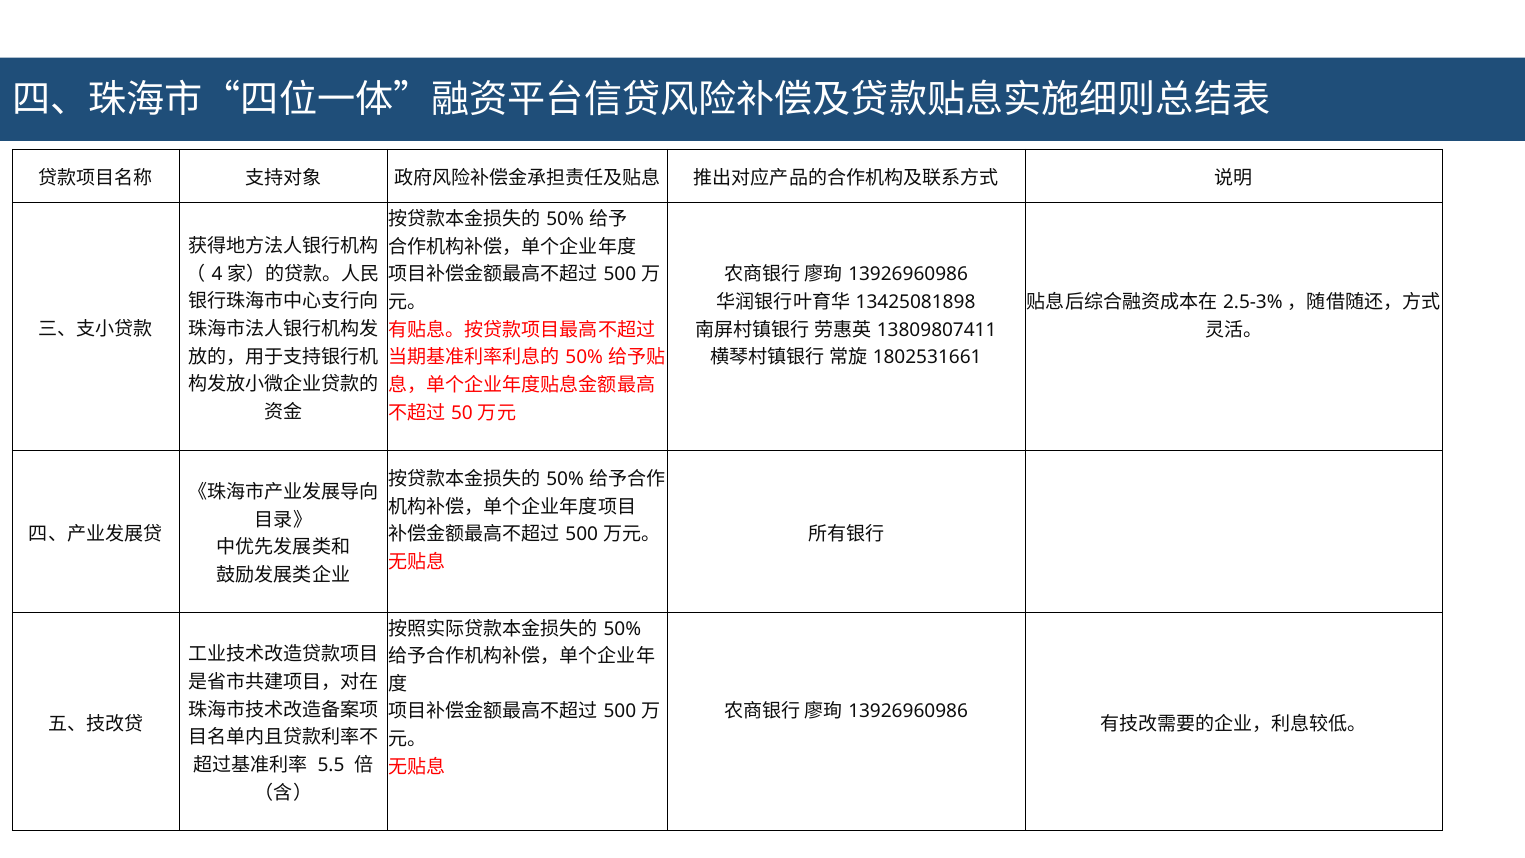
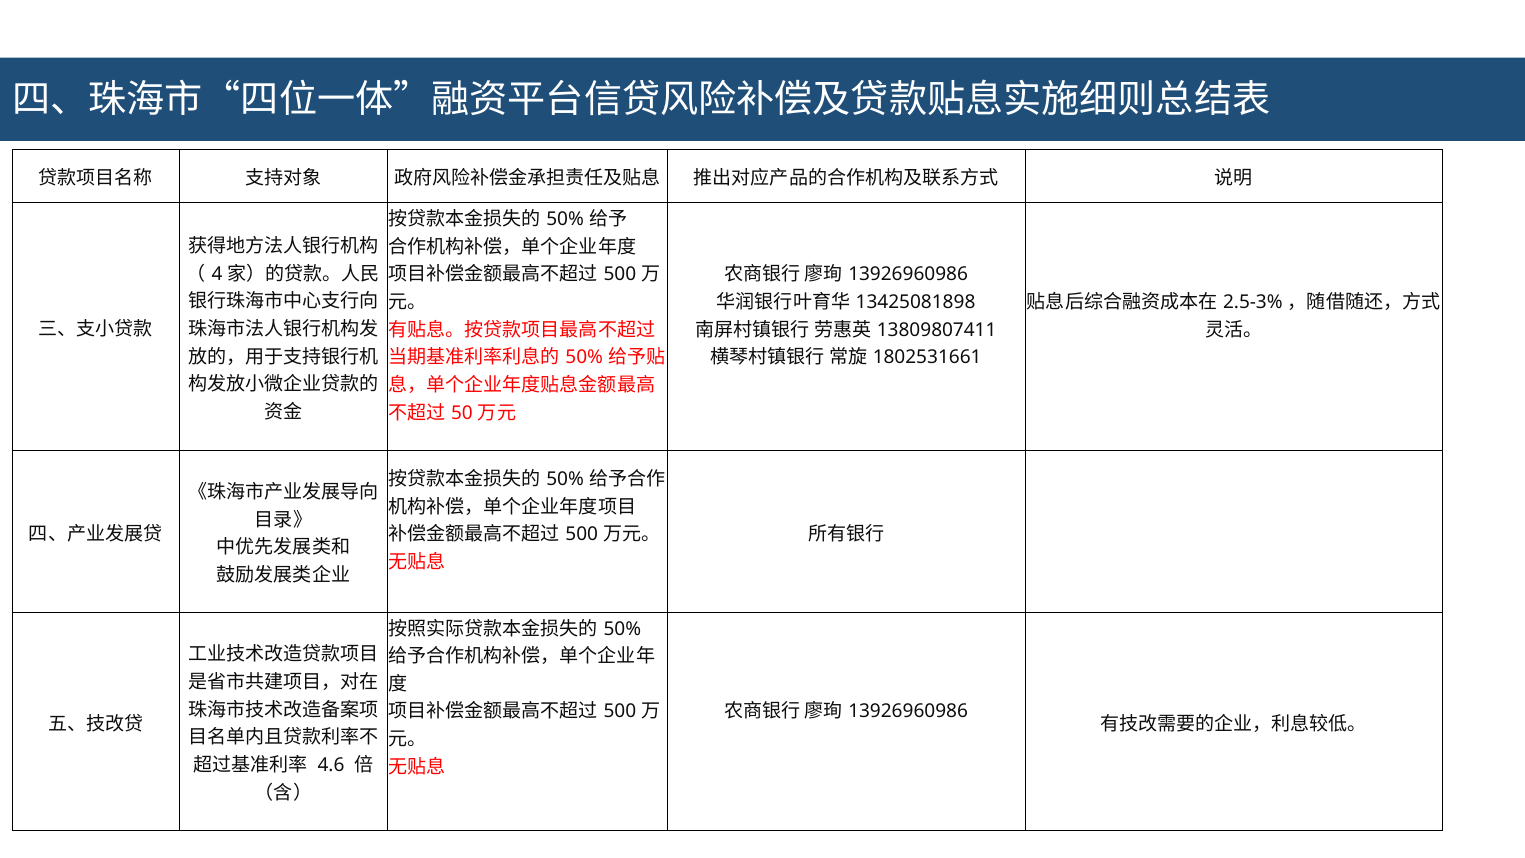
5.5: 5.5 -> 4.6
